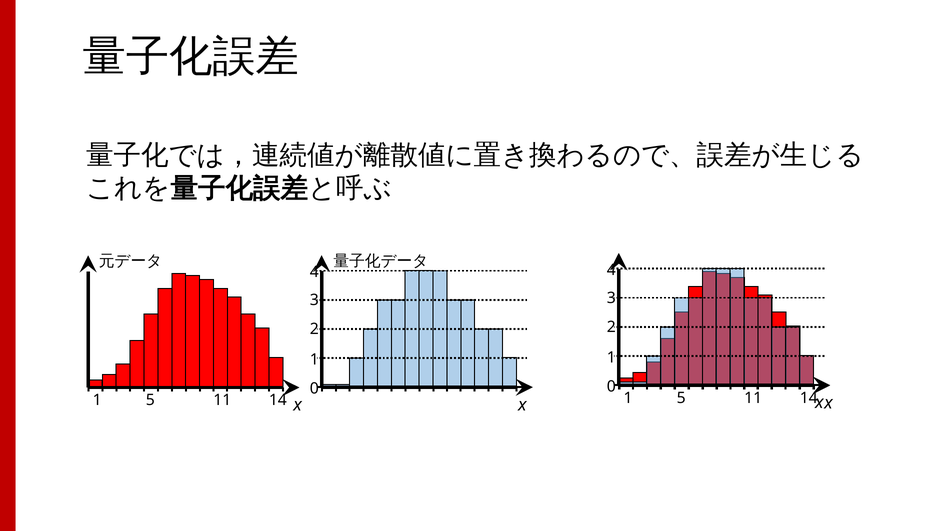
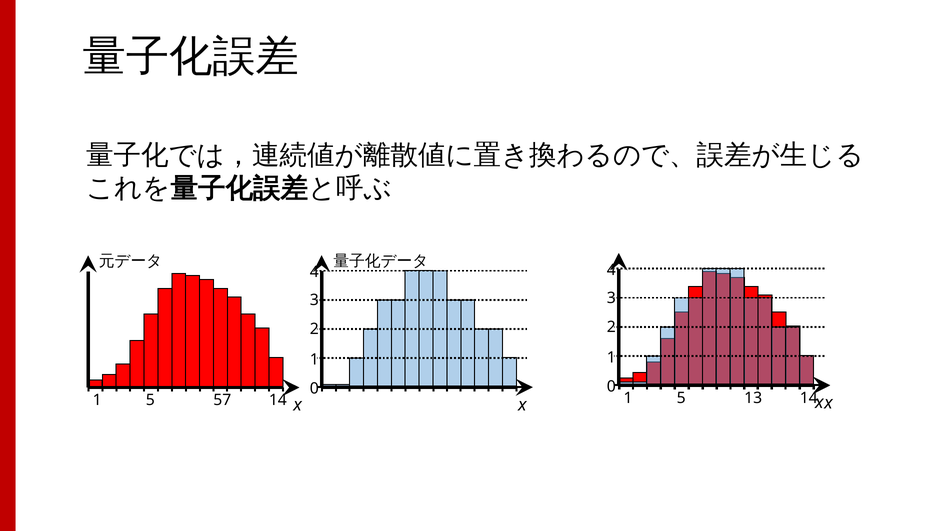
11 at (753, 398): 11 -> 13
11 at (222, 400): 11 -> 57
